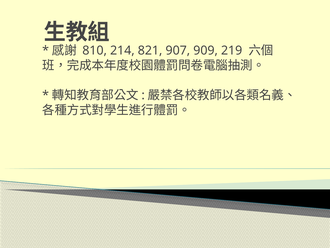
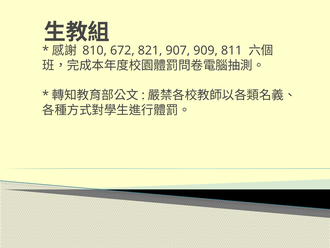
214: 214 -> 672
219: 219 -> 811
